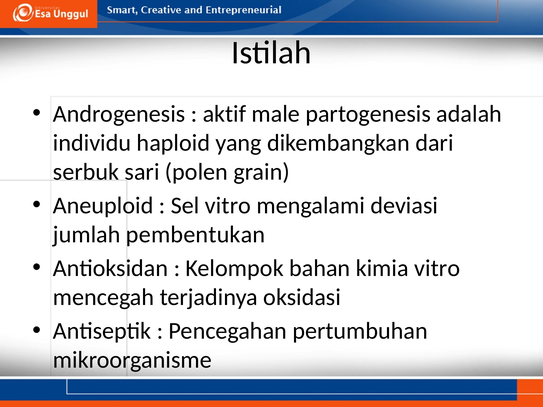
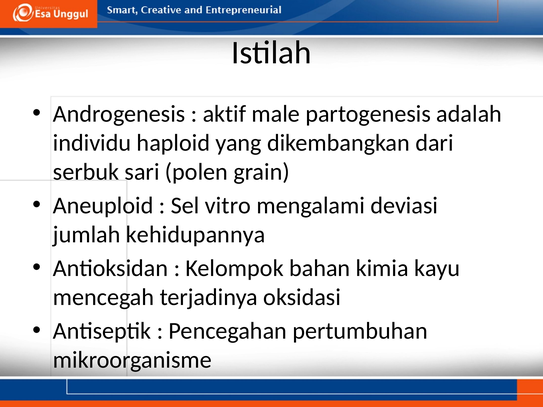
pembentukan: pembentukan -> kehidupannya
kimia vitro: vitro -> kayu
